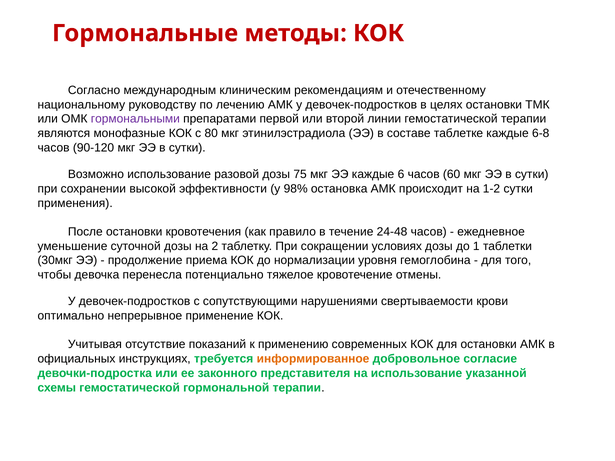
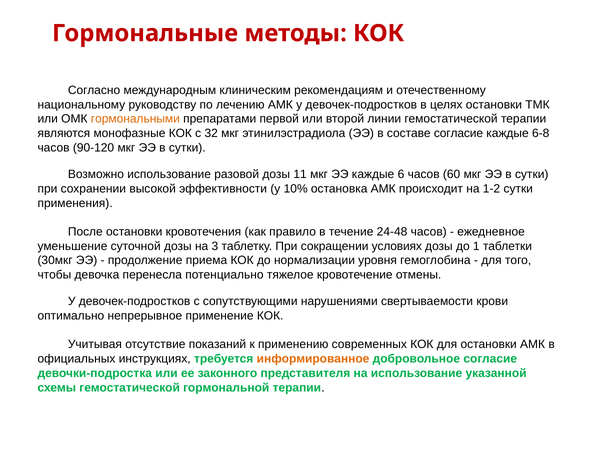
гормональными colour: purple -> orange
80: 80 -> 32
составе таблетке: таблетке -> согласие
75: 75 -> 11
98%: 98% -> 10%
2: 2 -> 3
